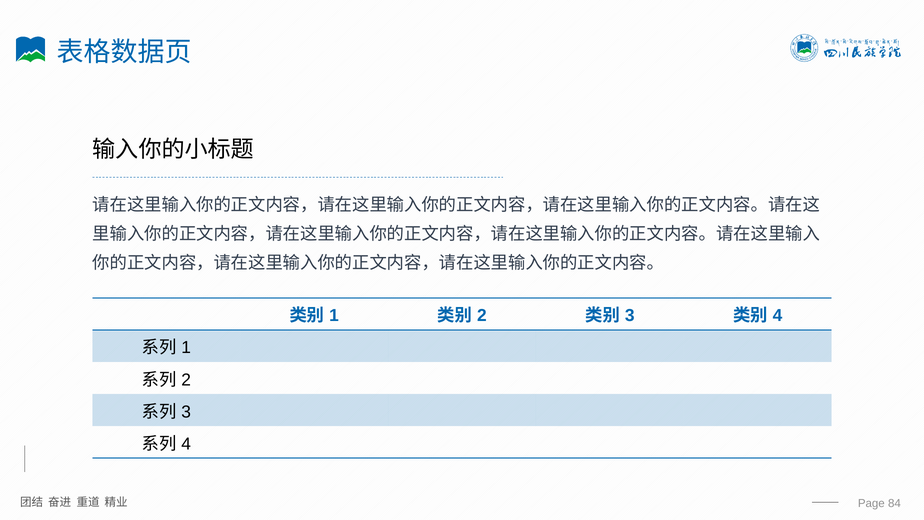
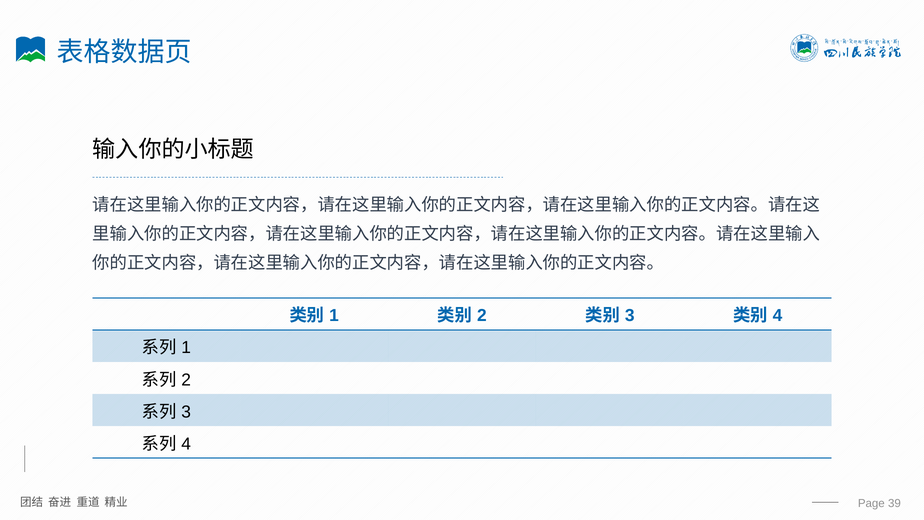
84: 84 -> 39
